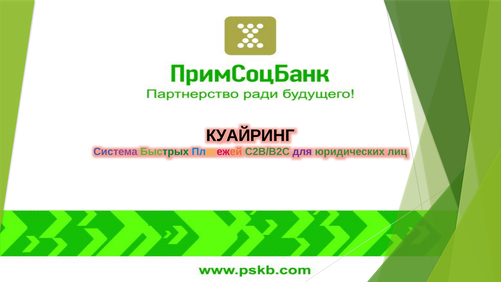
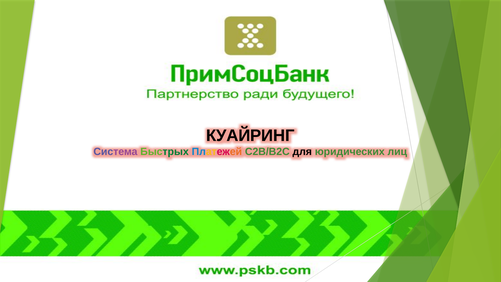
для colour: purple -> black
